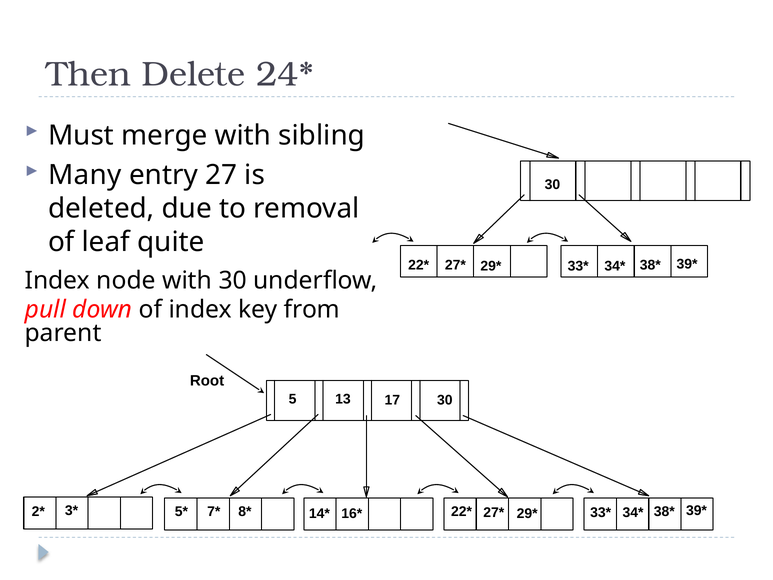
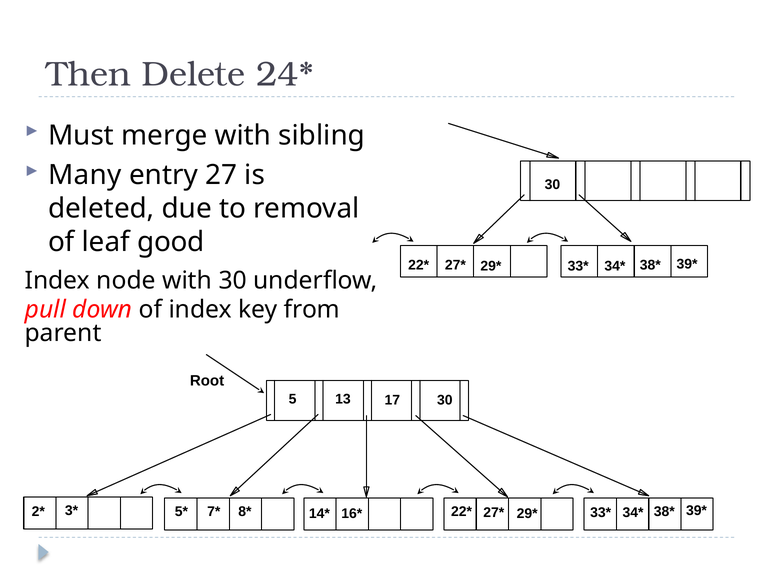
quite: quite -> good
